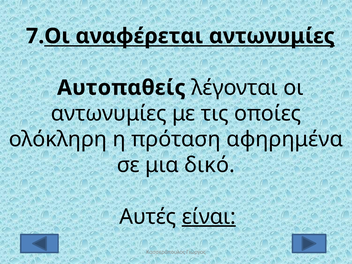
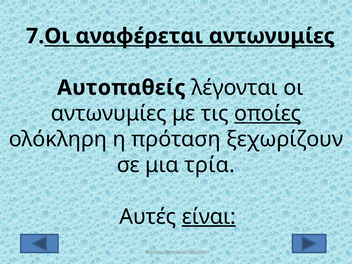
οποίες underline: none -> present
αφηρημένα: αφηρημένα -> ξεχωρίζουν
δικό: δικό -> τρία
